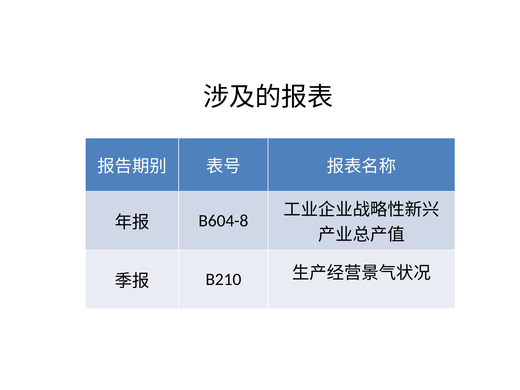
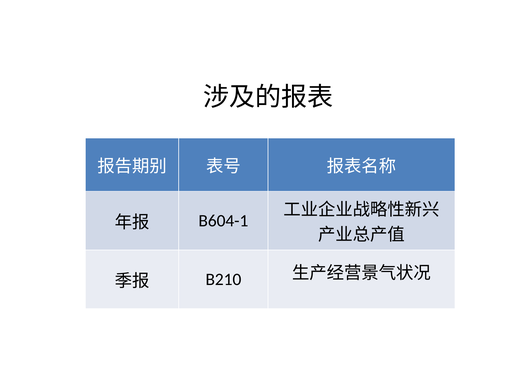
B604-8: B604-8 -> B604-1
